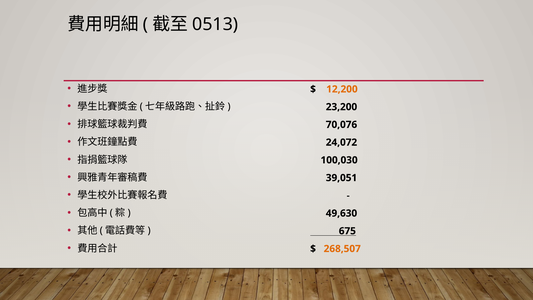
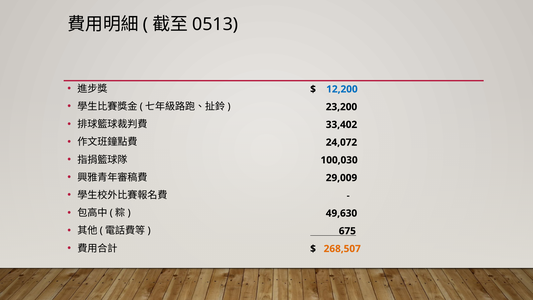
12,200 colour: orange -> blue
70,076: 70,076 -> 33,402
39,051: 39,051 -> 29,009
